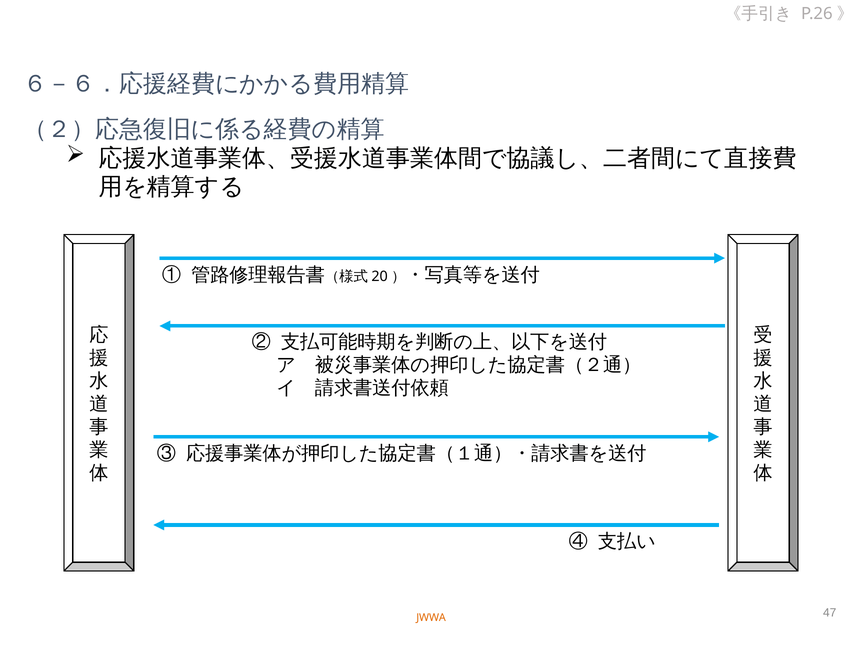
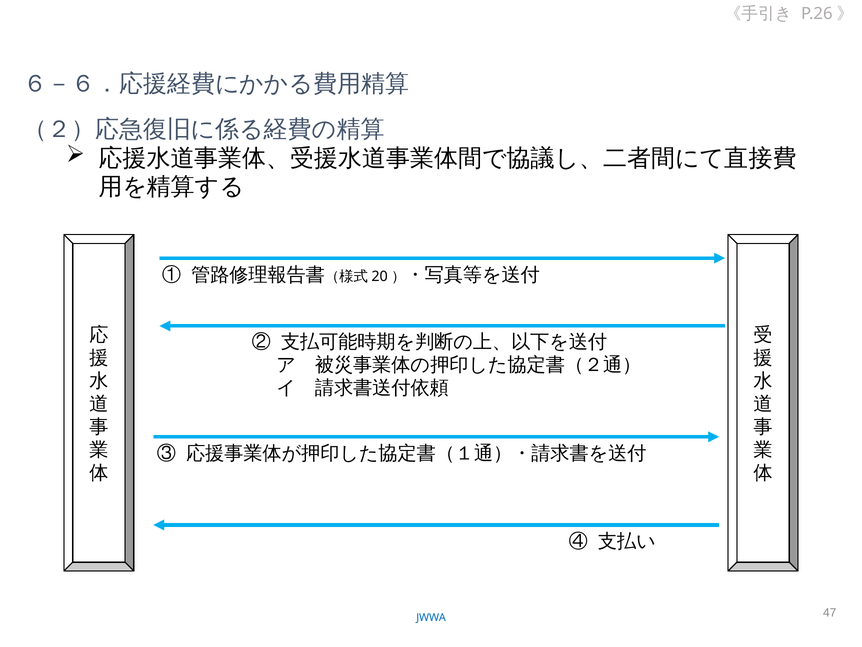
JWWA colour: orange -> blue
